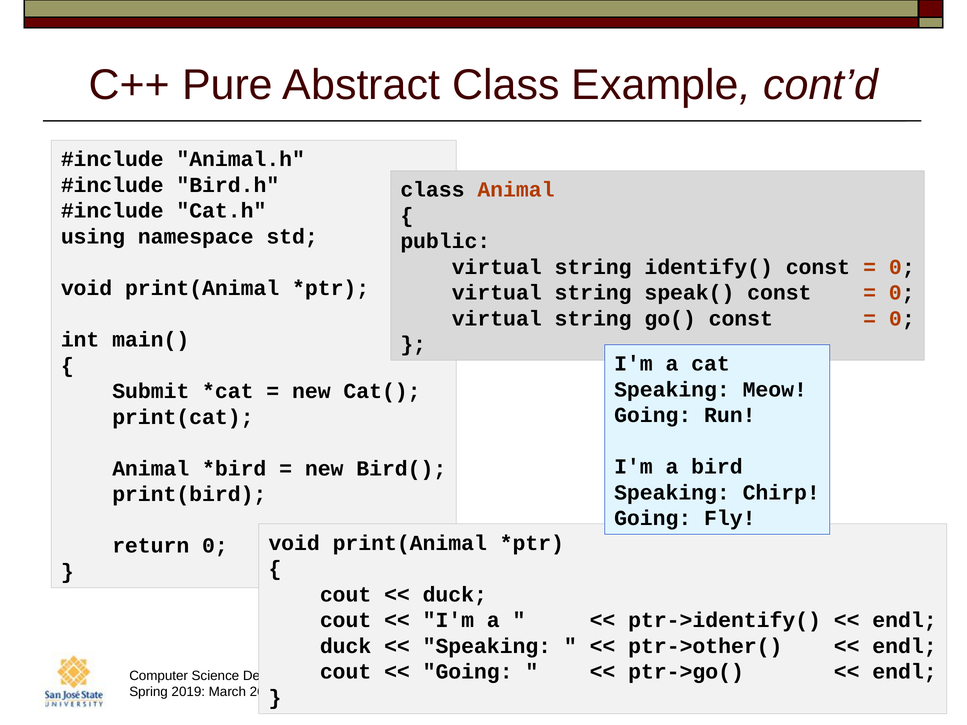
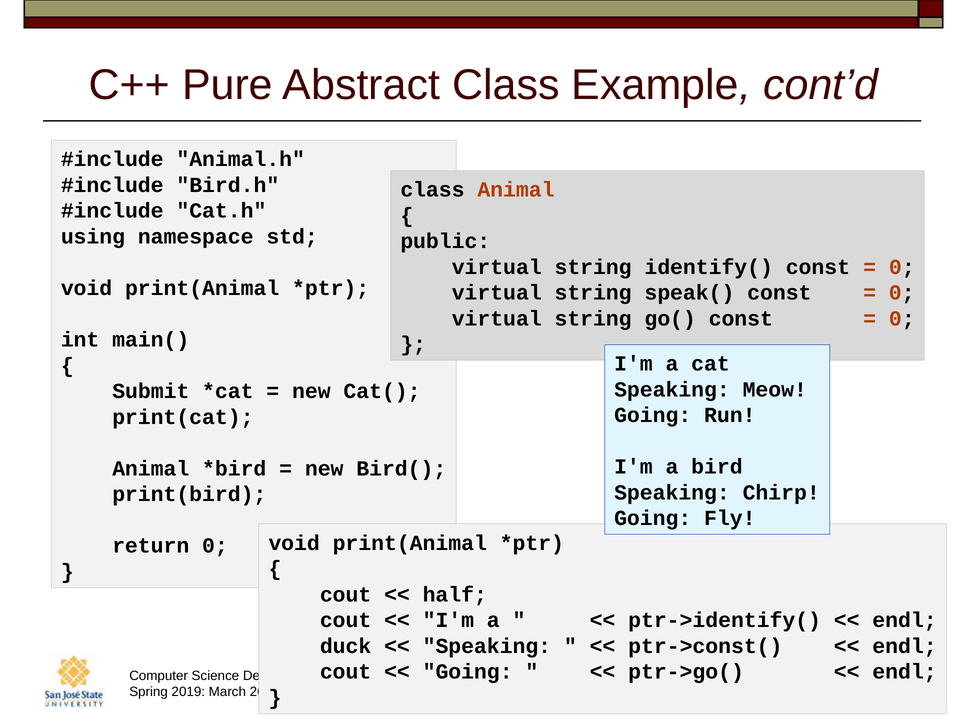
duck at (455, 595): duck -> half
ptr->other(: ptr->other( -> ptr->const(
